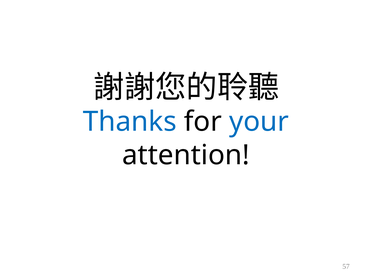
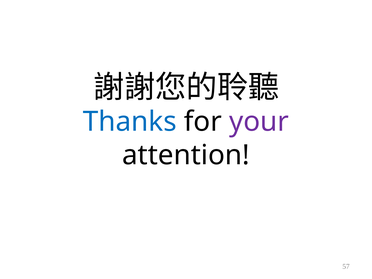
your colour: blue -> purple
